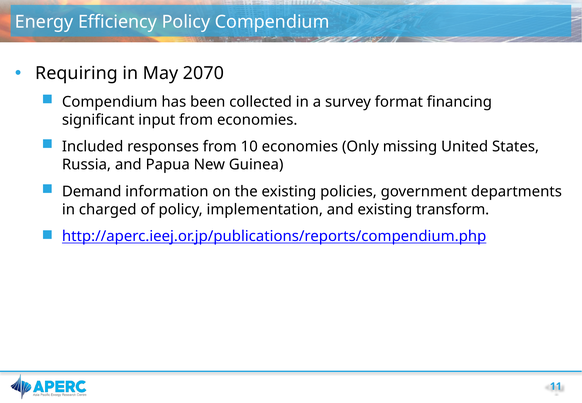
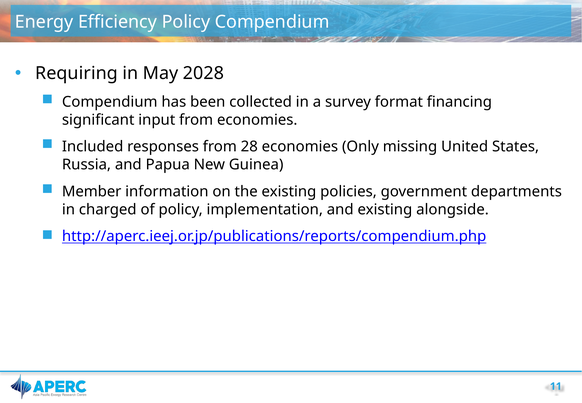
2070: 2070 -> 2028
10: 10 -> 28
Demand: Demand -> Member
transform: transform -> alongside
